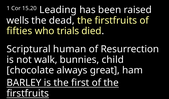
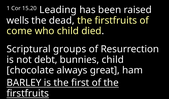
fifties: fifties -> come
who trials: trials -> child
human: human -> groups
walk: walk -> debt
